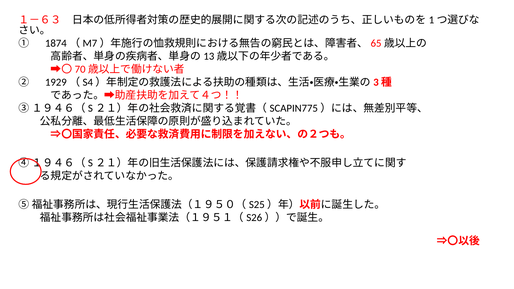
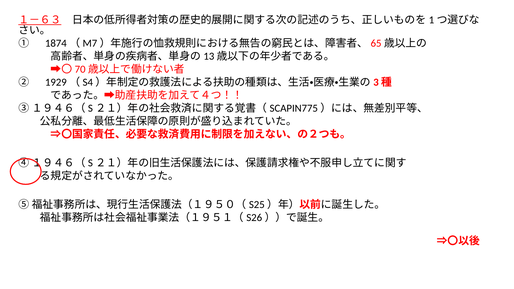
１－６３ underline: none -> present
